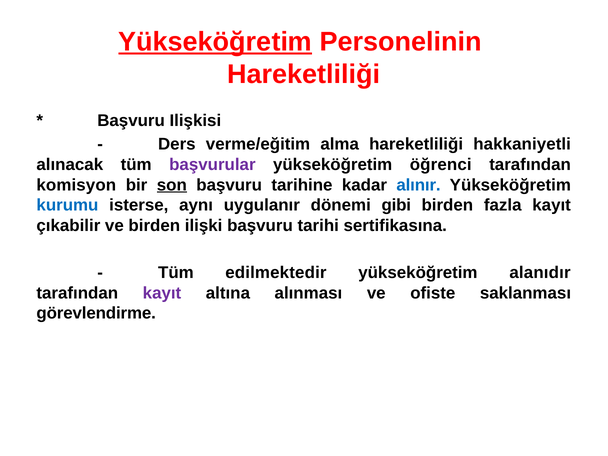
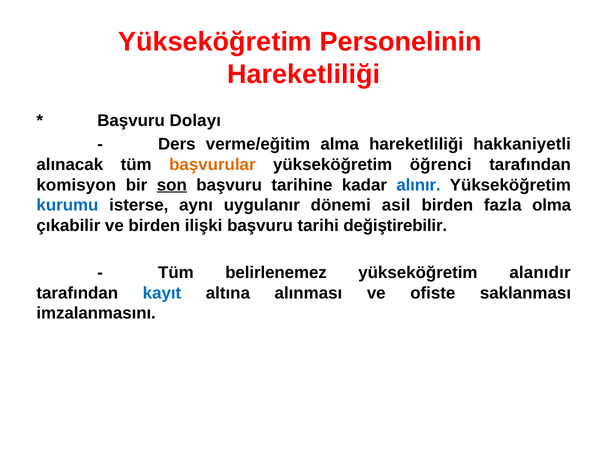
Yükseköğretim at (215, 42) underline: present -> none
Ilişkisi: Ilişkisi -> Dolayı
başvurular colour: purple -> orange
gibi: gibi -> asil
fazla kayıt: kayıt -> olma
sertifikasına: sertifikasına -> değiştirebilir
edilmektedir: edilmektedir -> belirlenemez
kayıt at (162, 293) colour: purple -> blue
görevlendirme: görevlendirme -> imzalanmasını
